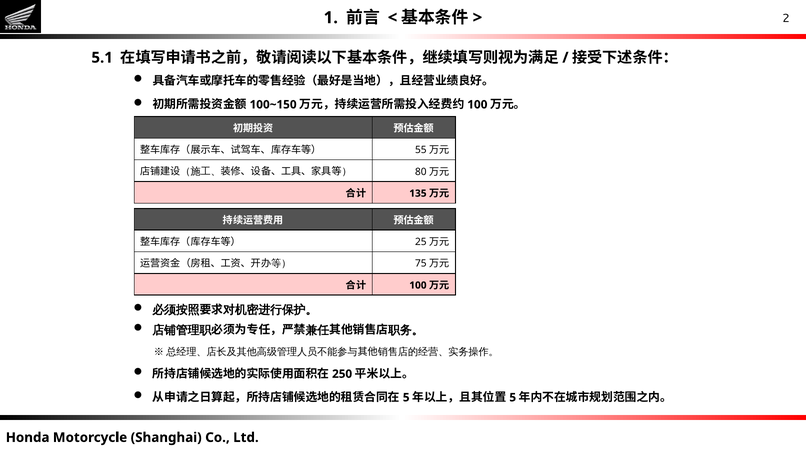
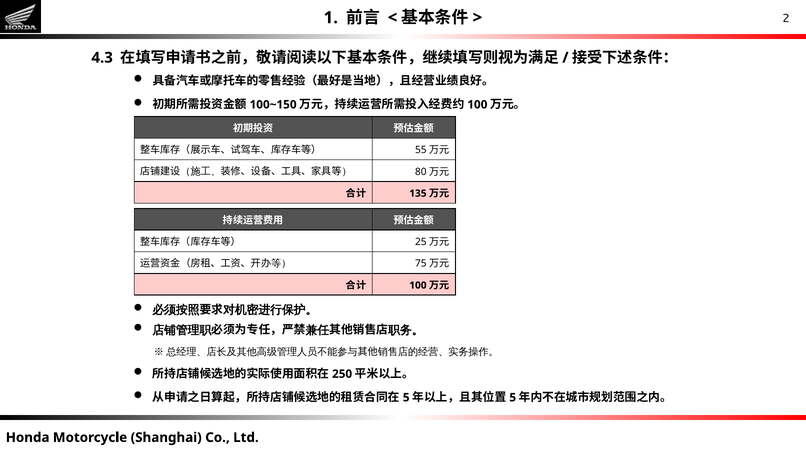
5.1: 5.1 -> 4.3
